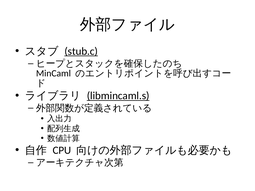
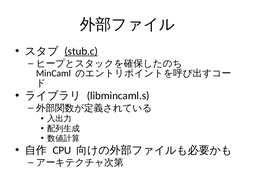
libmincaml.s underline: present -> none
